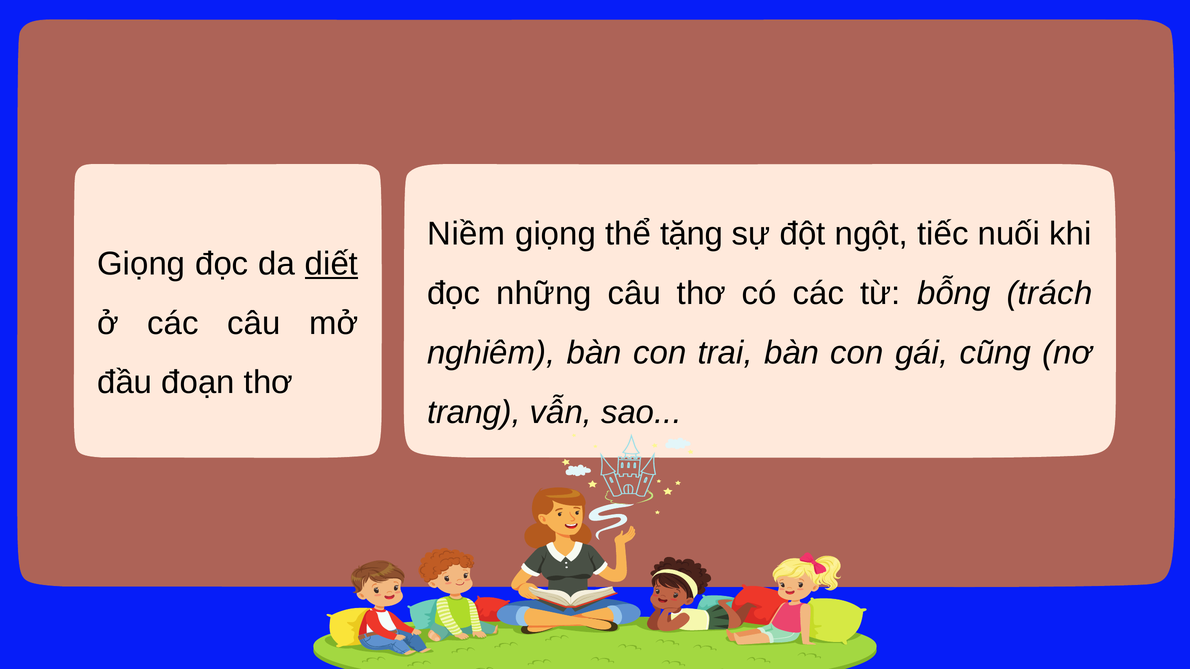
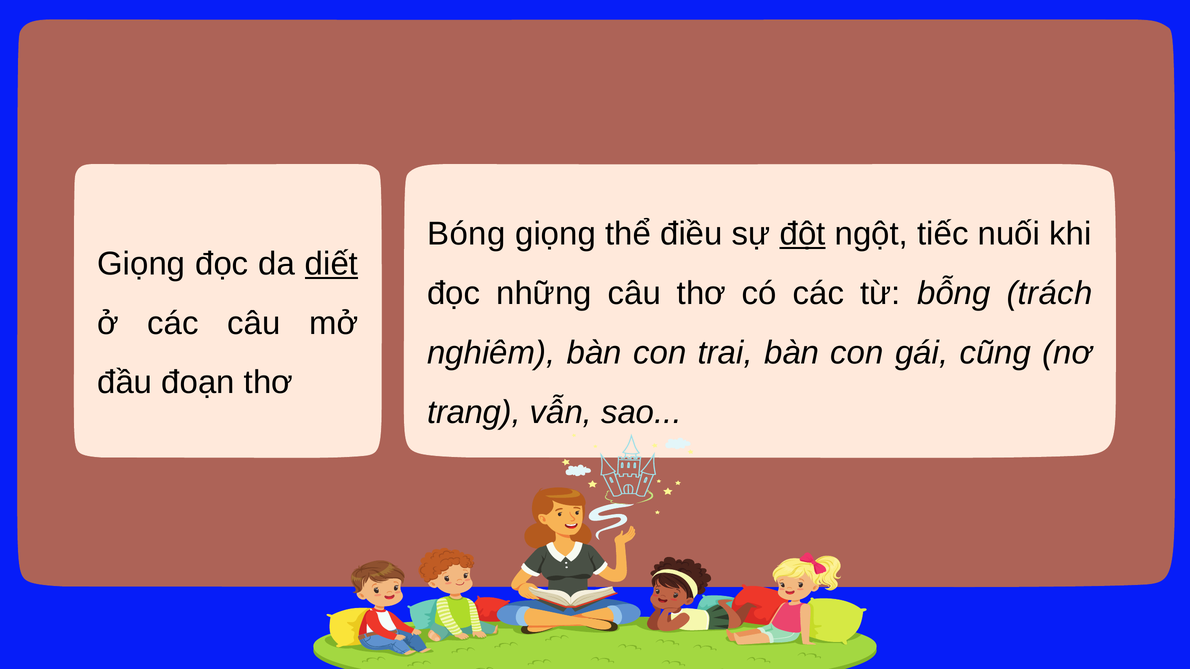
Niềm: Niềm -> Bóng
tặng: tặng -> điều
đột underline: none -> present
